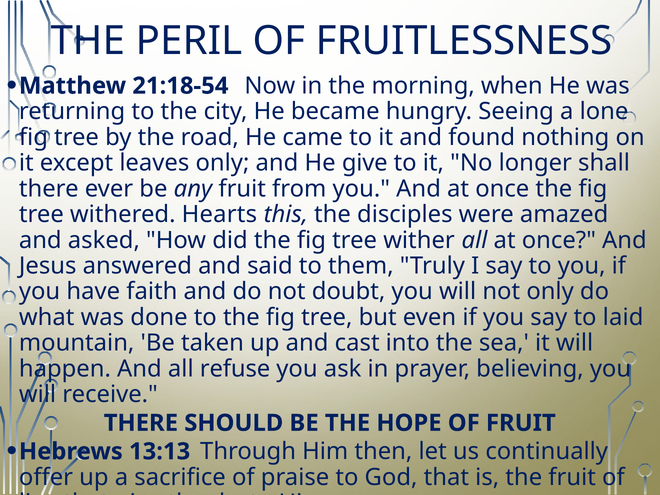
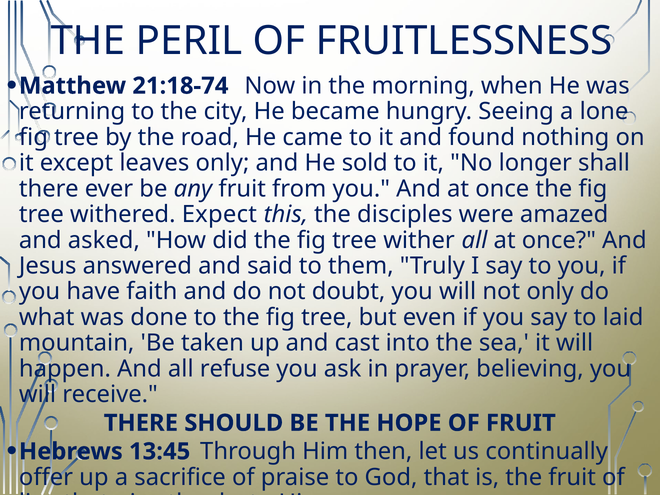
21:18-54: 21:18-54 -> 21:18-74
He give: give -> sold
Hearts: Hearts -> Expect
13:13: 13:13 -> 13:45
